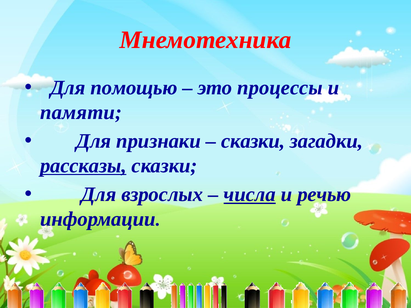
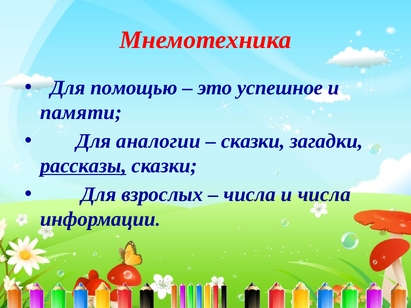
процессы: процессы -> успешное
признаки: признаки -> аналогии
числа at (250, 195) underline: present -> none
и речью: речью -> числа
